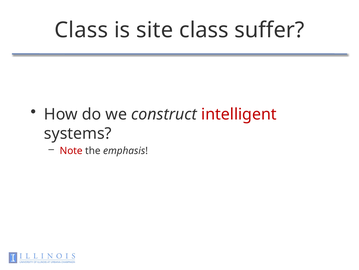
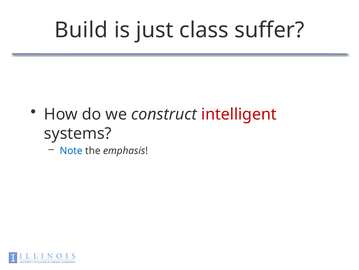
Class at (81, 30): Class -> Build
site: site -> just
Note colour: red -> blue
